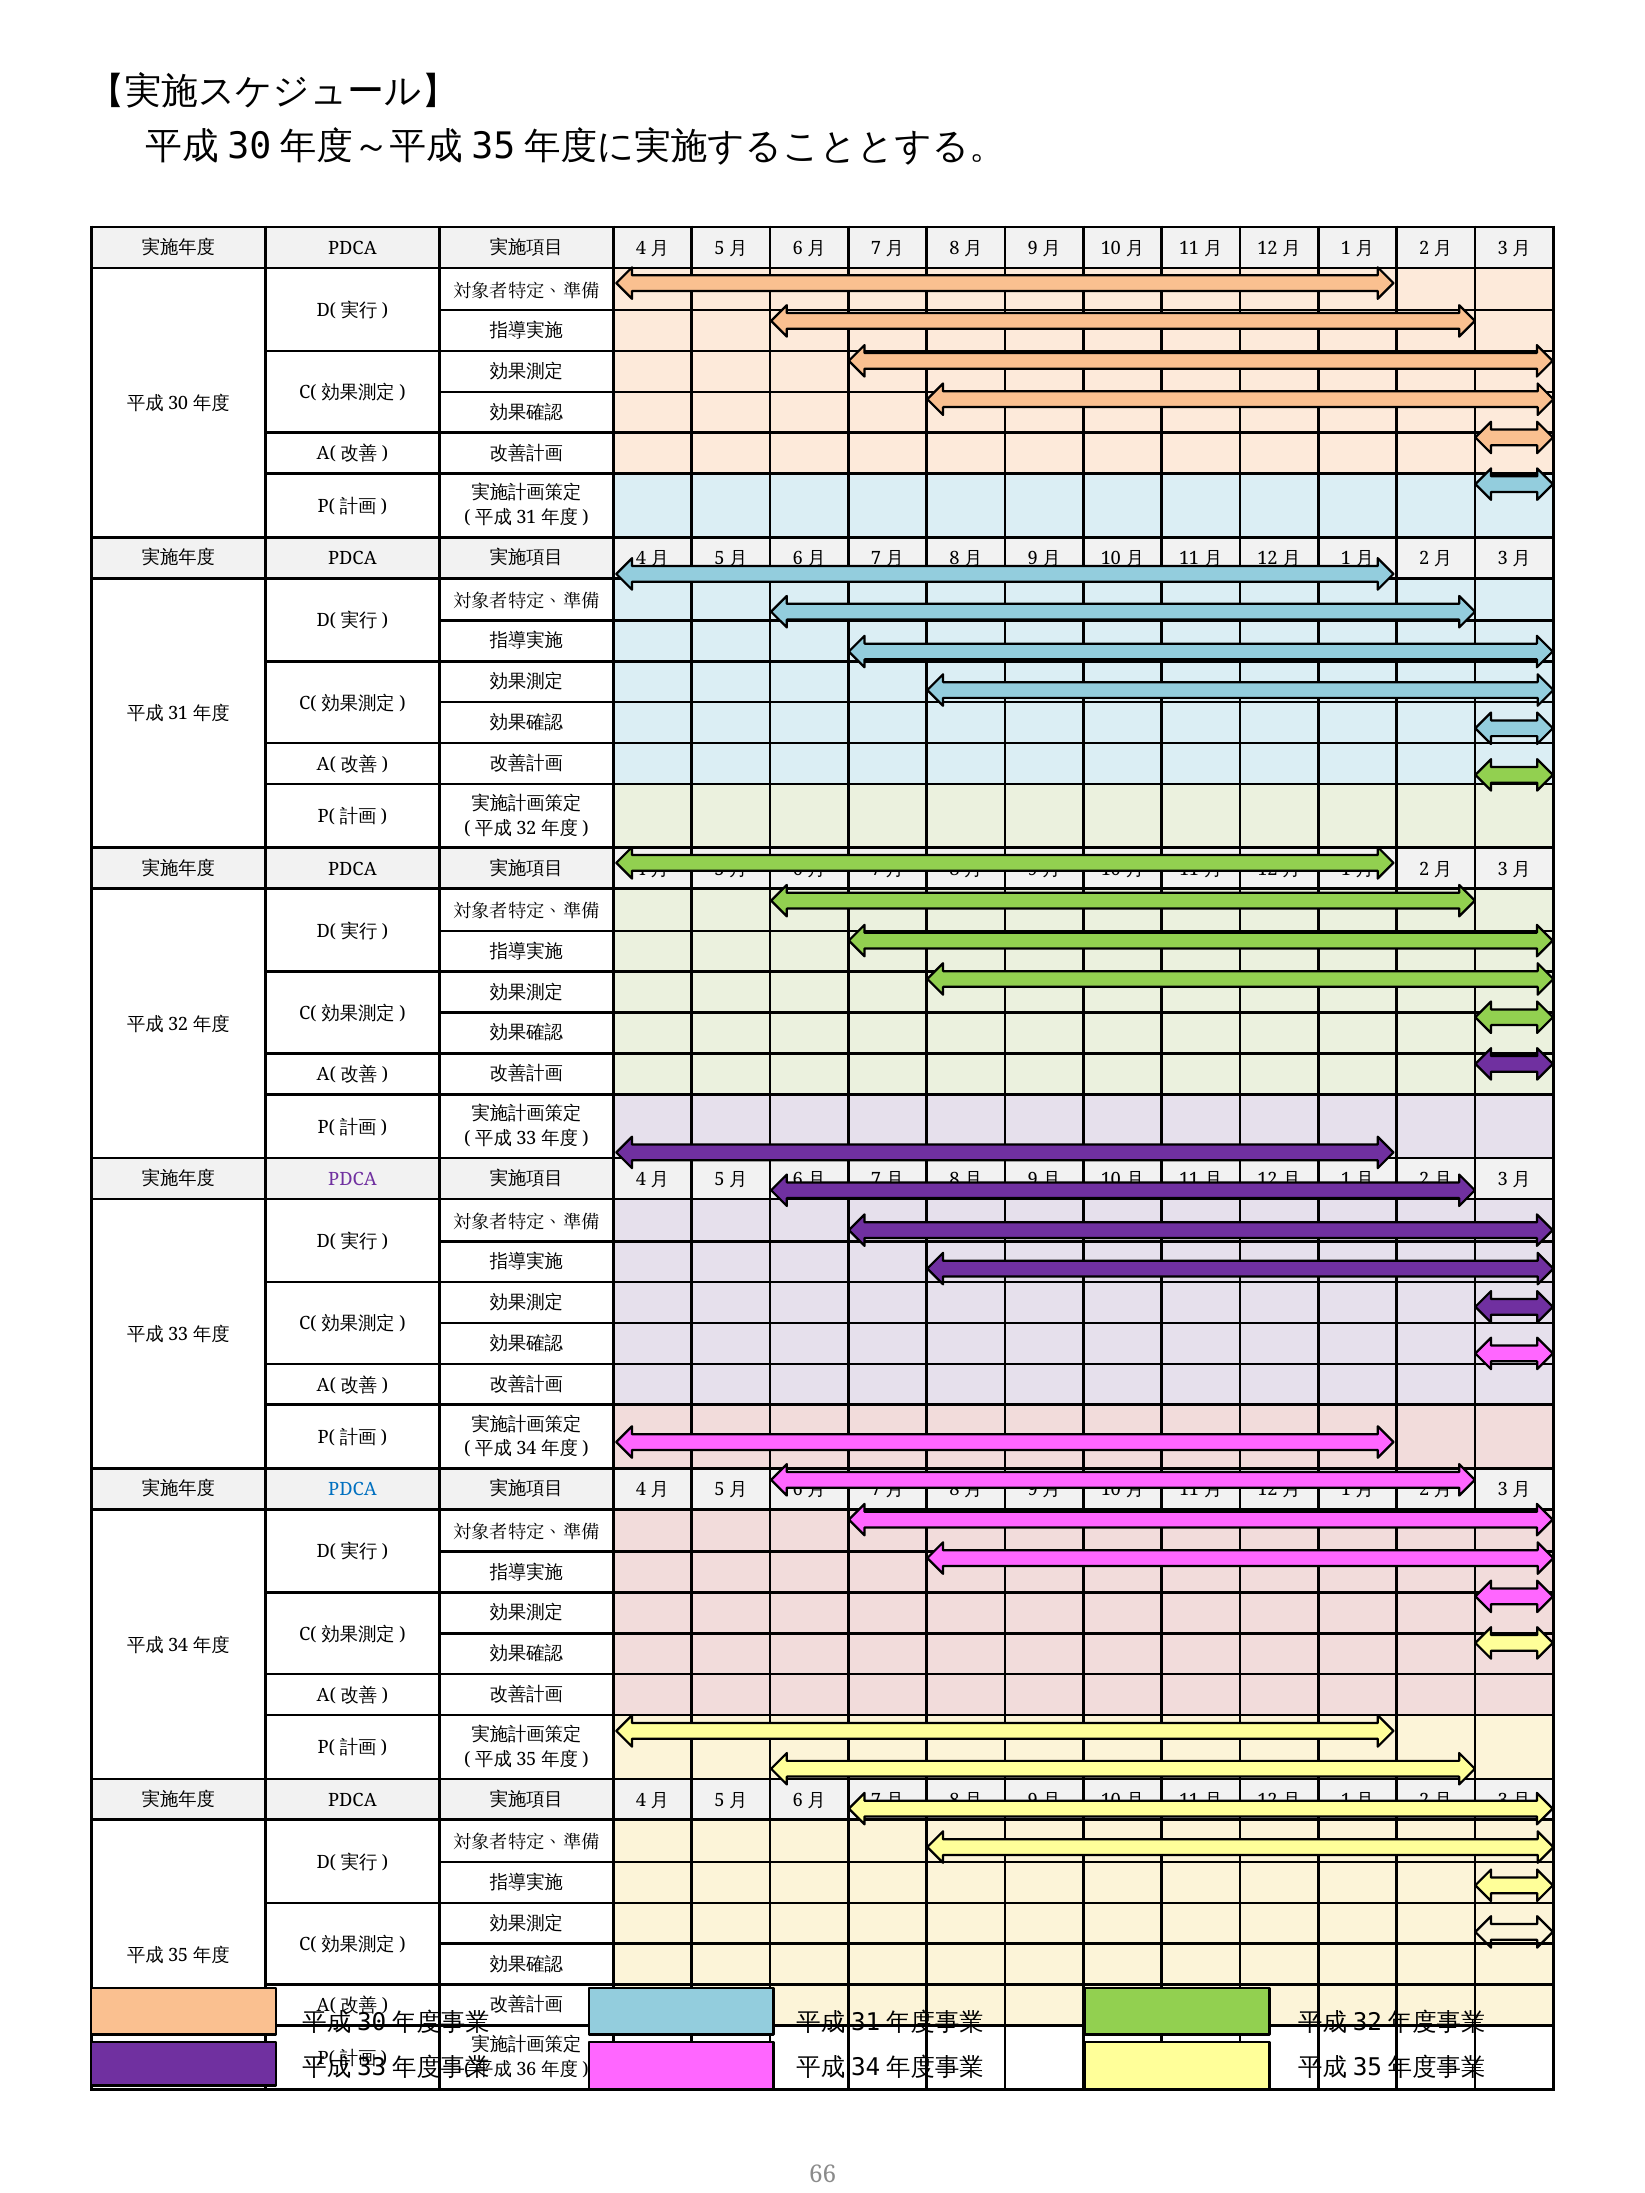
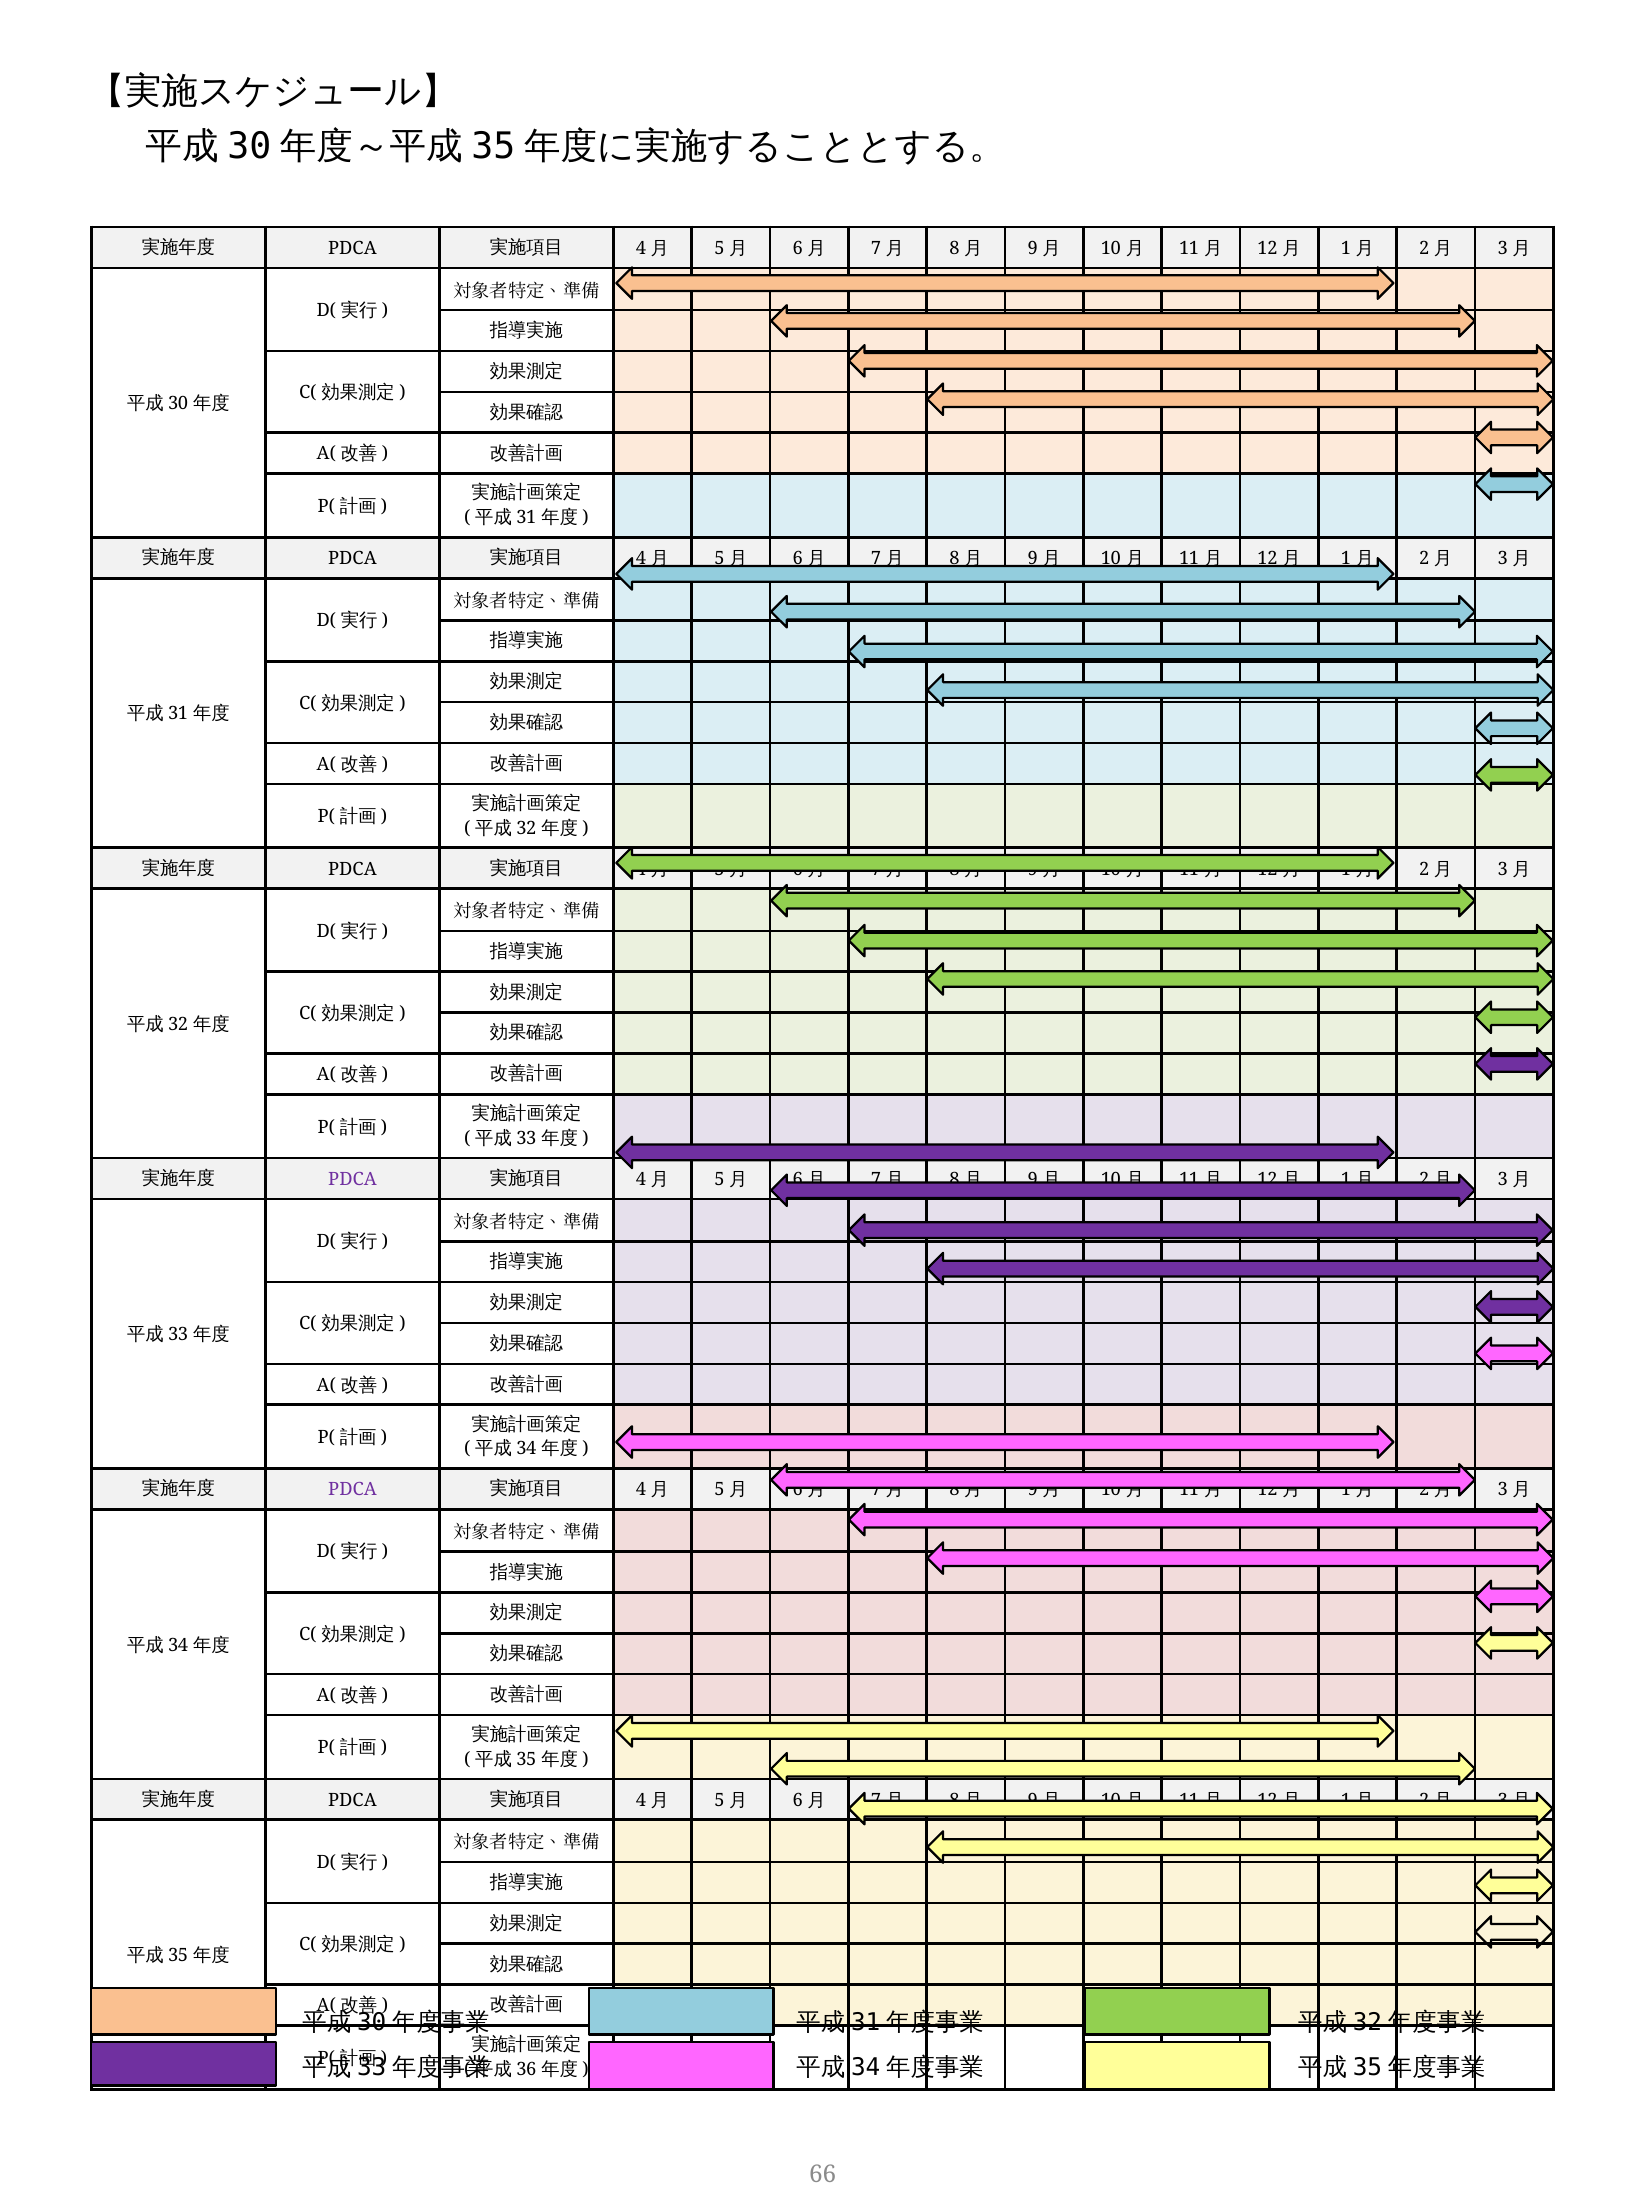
PDCA at (352, 1490) colour: blue -> purple
